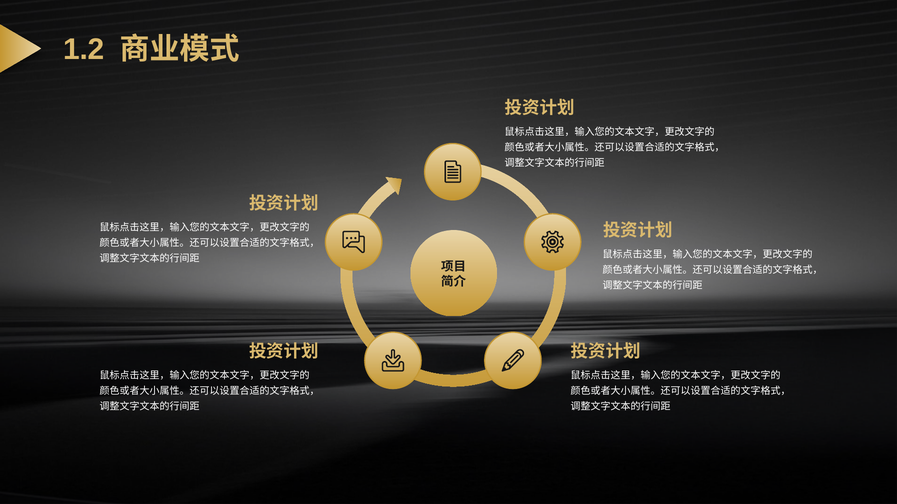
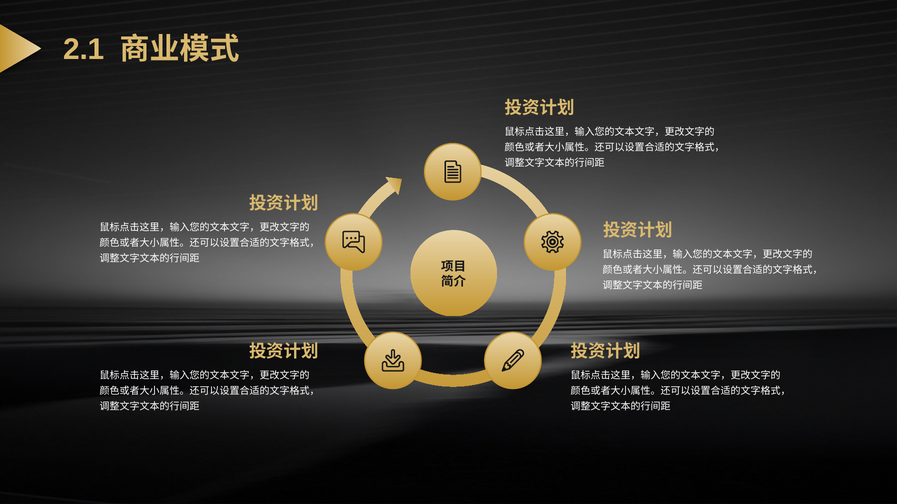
1.2: 1.2 -> 2.1
